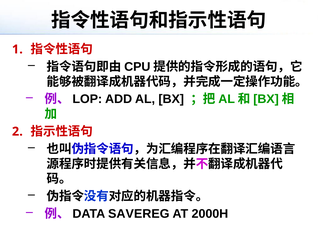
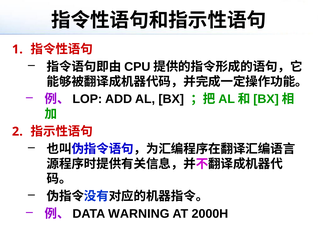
SAVEREG: SAVEREG -> WARNING
